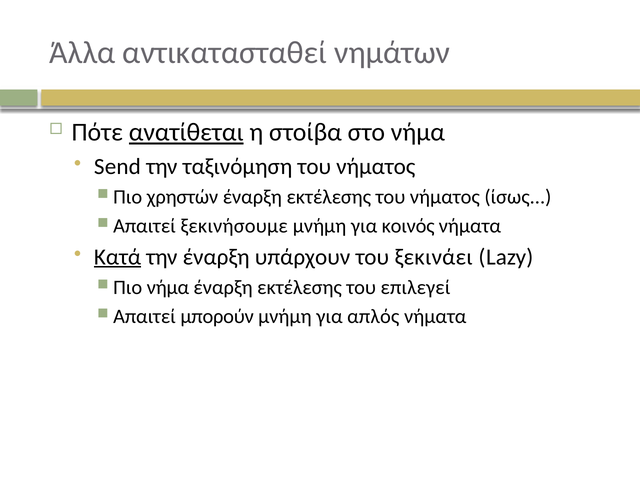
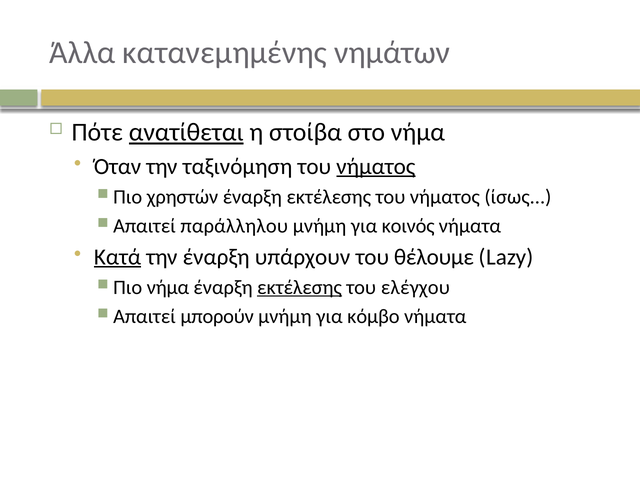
αντικατασταθεί: αντικατασταθεί -> κατανεμημένης
Send: Send -> Όταν
νήματος at (376, 166) underline: none -> present
ξεκινήσουμε: ξεκινήσουμε -> παράλληλου
ξεκινάει: ξεκινάει -> θέλουμε
εκτέλεσης at (300, 287) underline: none -> present
επιλεγεί: επιλεγεί -> ελέγχου
απλός: απλός -> κόμβο
